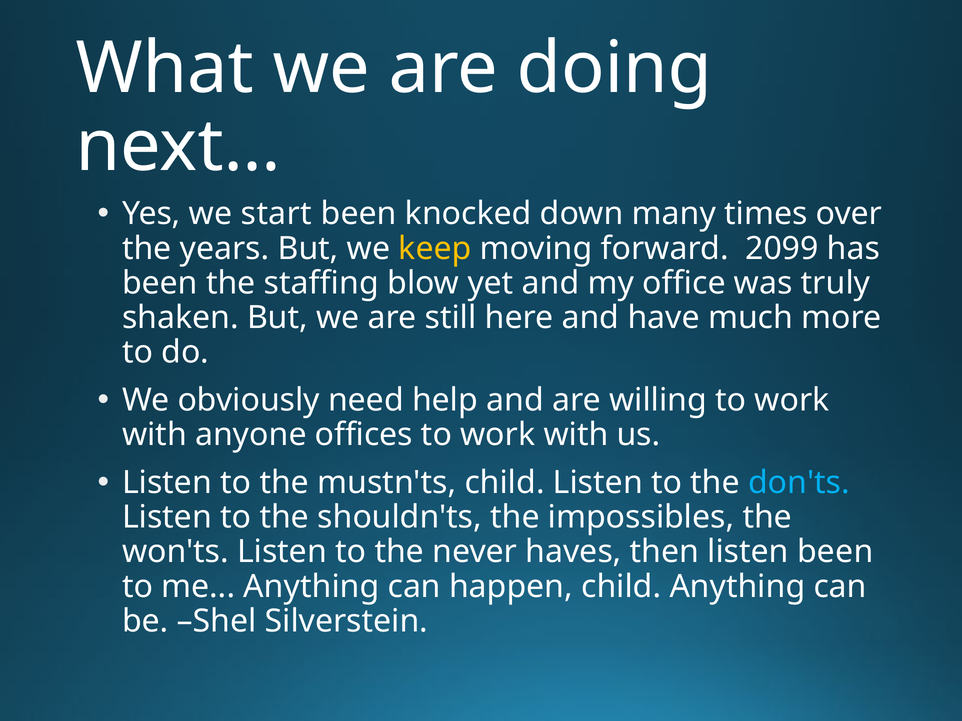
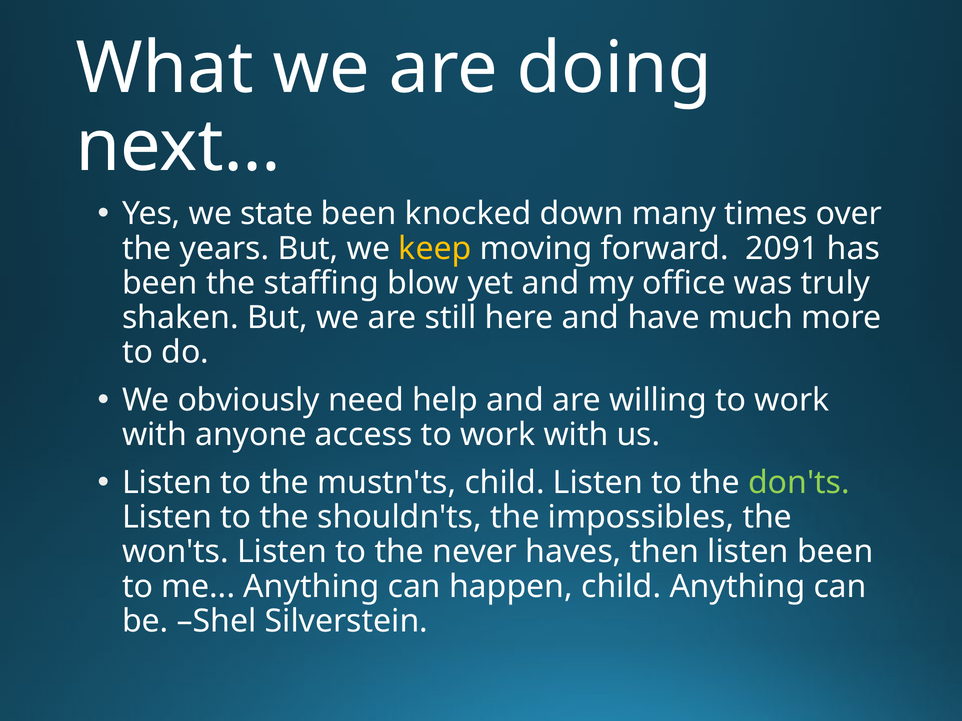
start: start -> state
2099: 2099 -> 2091
offices: offices -> access
don'ts colour: light blue -> light green
